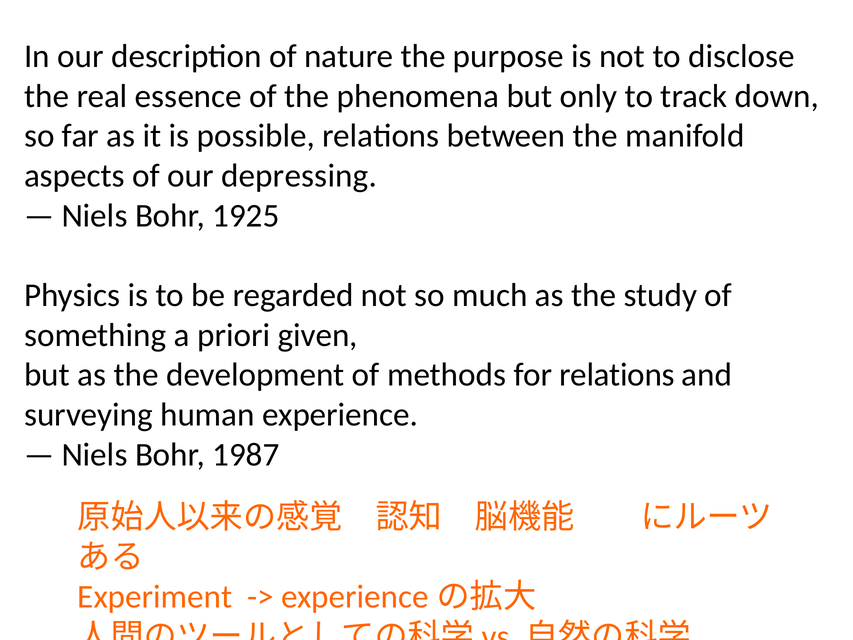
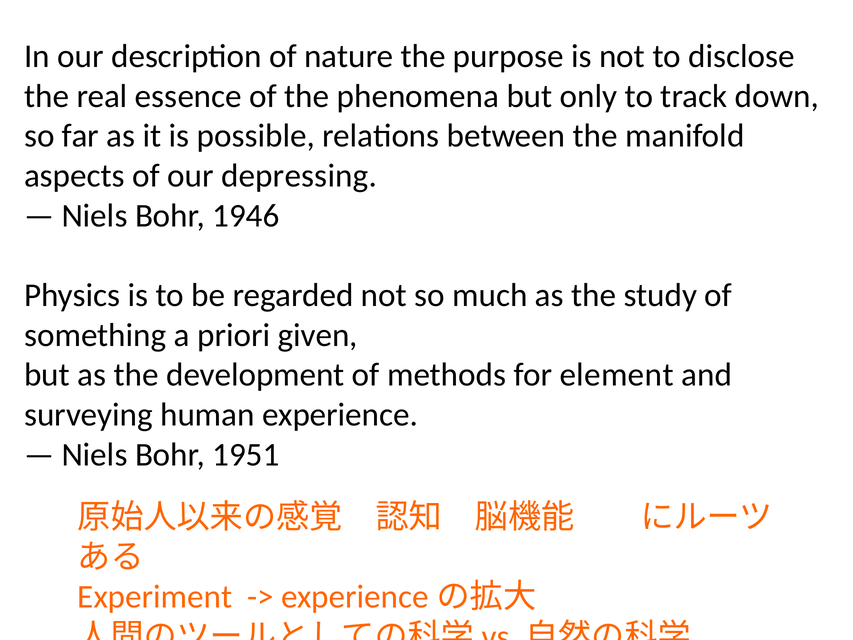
1925: 1925 -> 1946
for relations: relations -> element
1987: 1987 -> 1951
